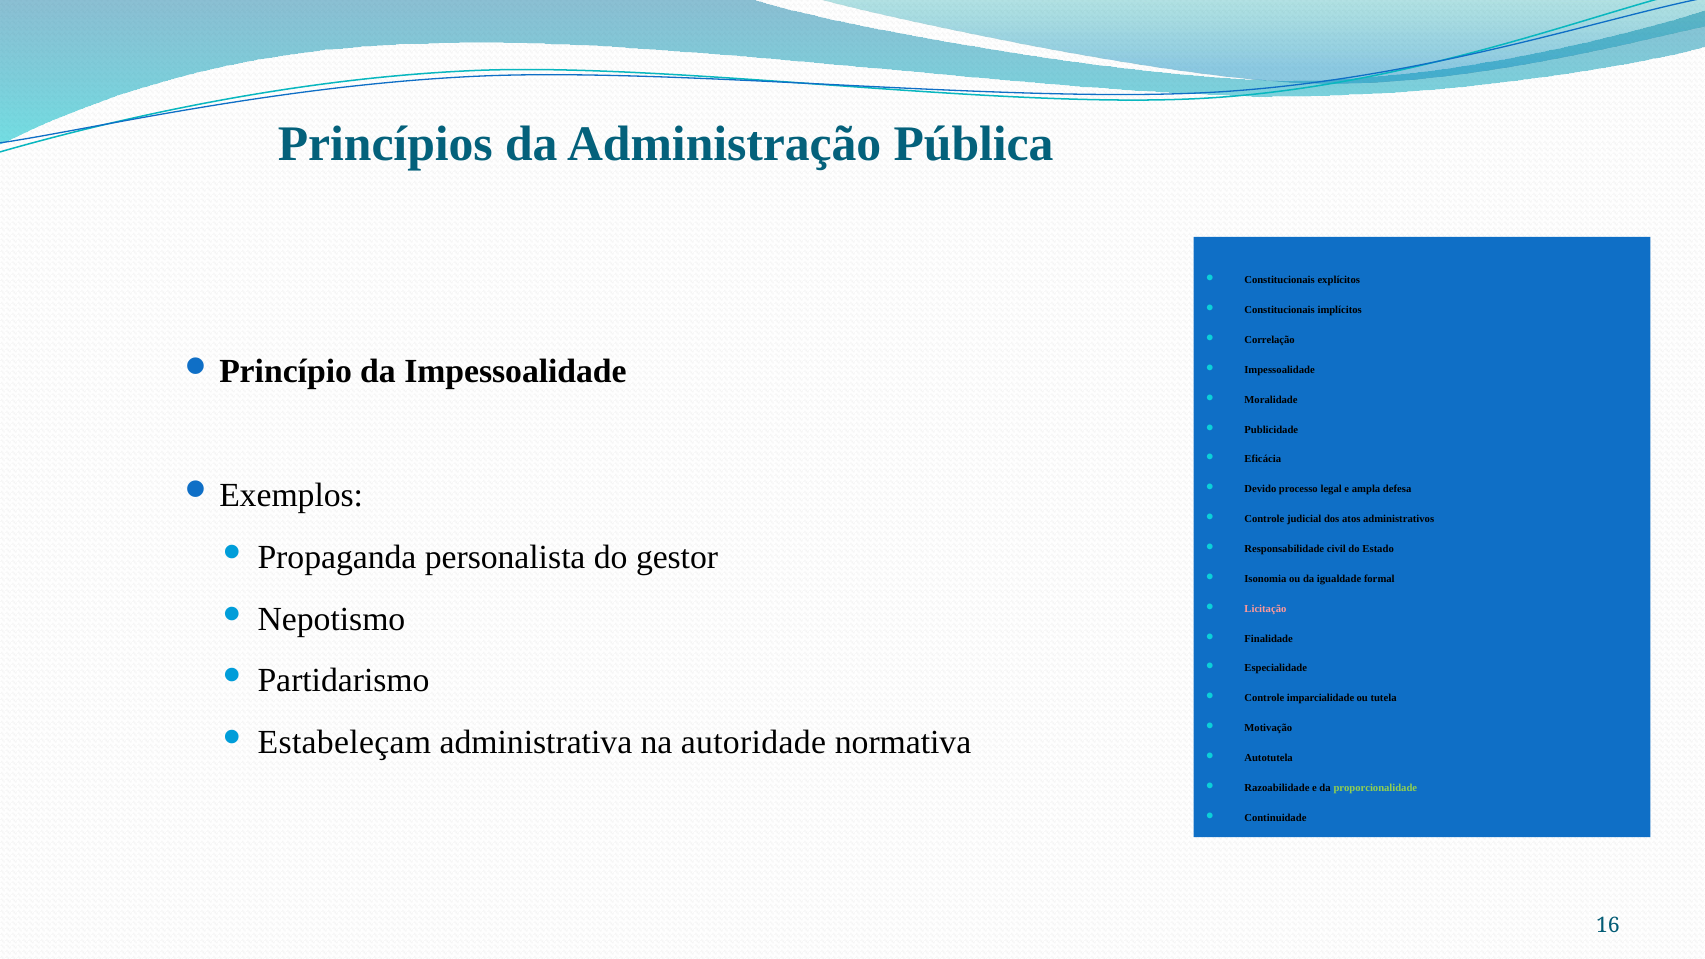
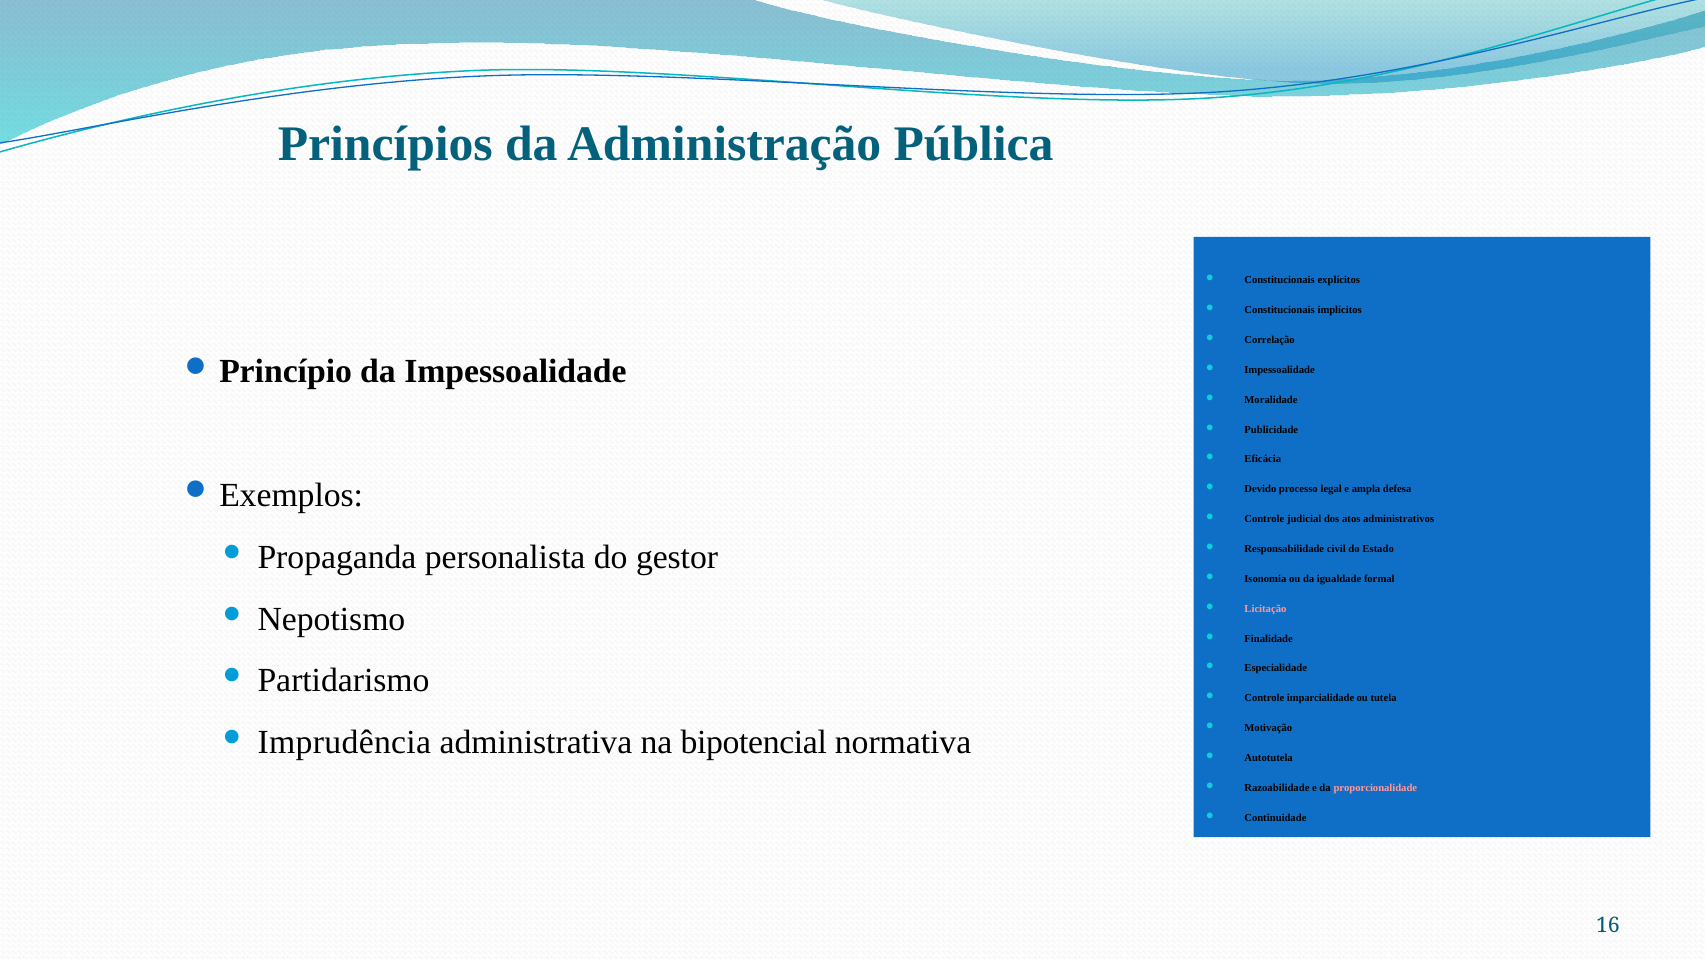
Estabeleçam: Estabeleçam -> Imprudência
autoridade: autoridade -> bipotencial
proporcionalidade colour: light green -> pink
